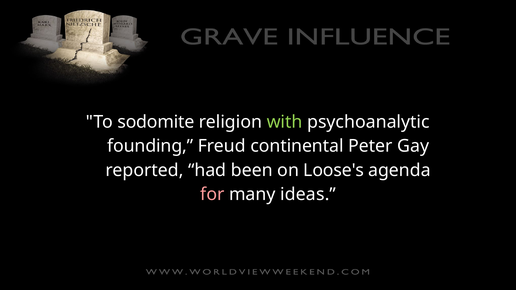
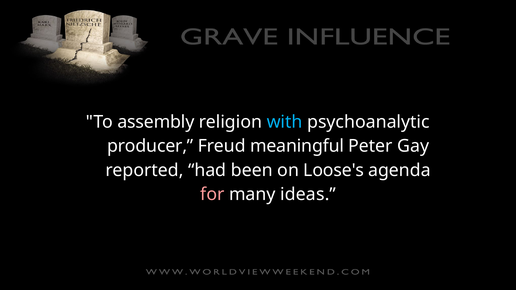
sodomite: sodomite -> assembly
with colour: light green -> light blue
founding: founding -> producer
continental: continental -> meaningful
